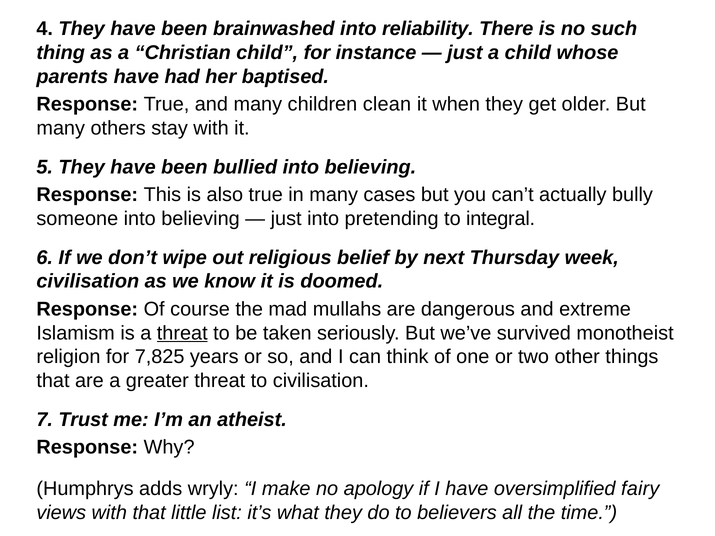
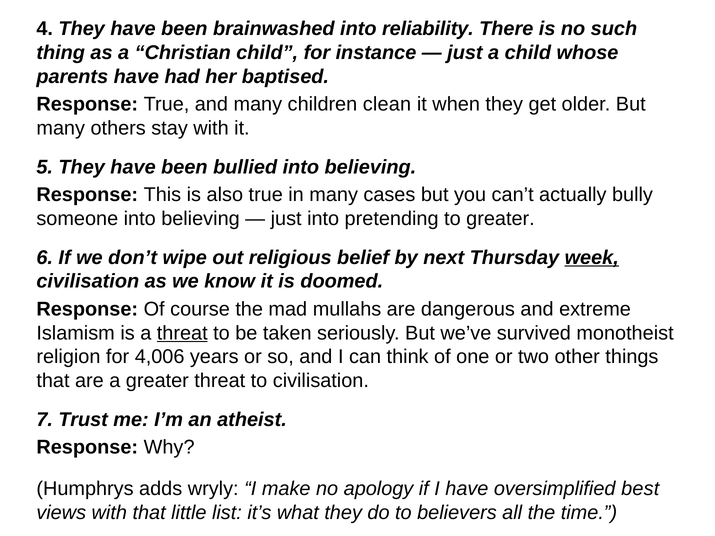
to integral: integral -> greater
week underline: none -> present
7,825: 7,825 -> 4,006
fairy: fairy -> best
